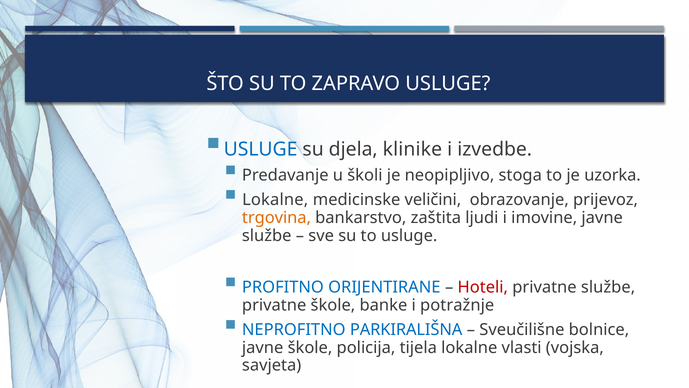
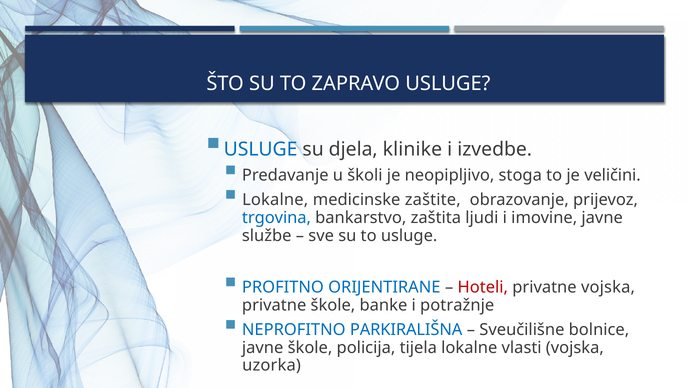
uzorka: uzorka -> veličini
veličini: veličini -> zaštite
trgovina colour: orange -> blue
privatne službe: službe -> vojska
savjeta: savjeta -> uzorka
